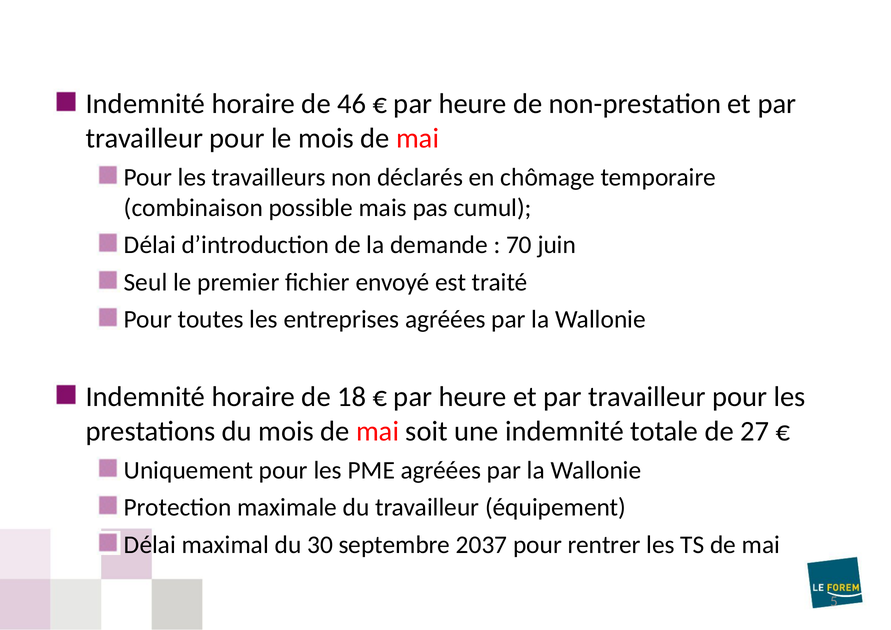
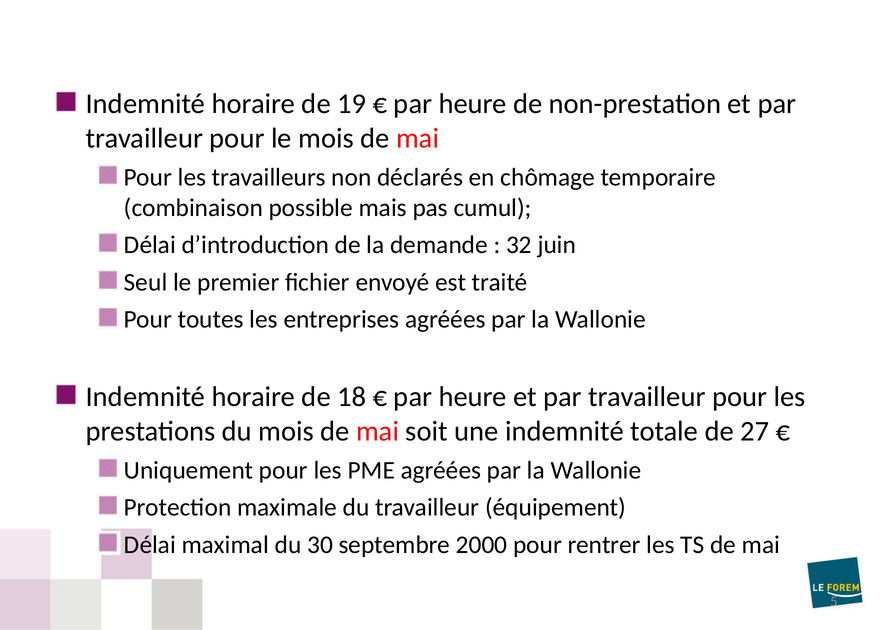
46: 46 -> 19
70: 70 -> 32
2037: 2037 -> 2000
